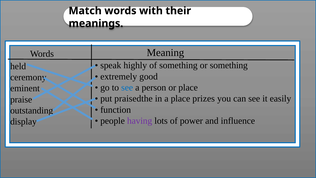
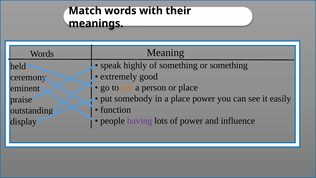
see at (127, 87) colour: blue -> orange
praisedthe: praisedthe -> somebody
place prizes: prizes -> power
